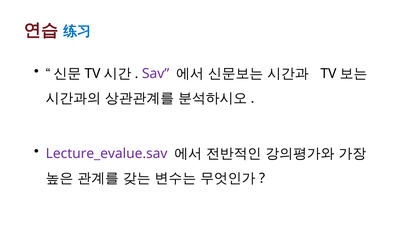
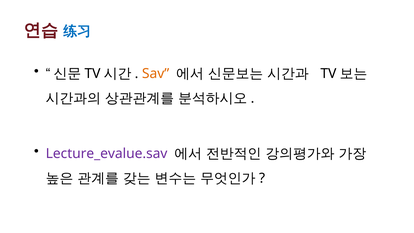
Sav colour: purple -> orange
